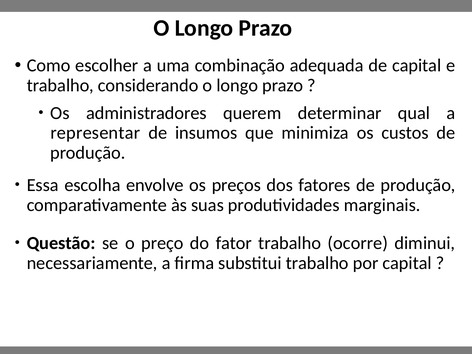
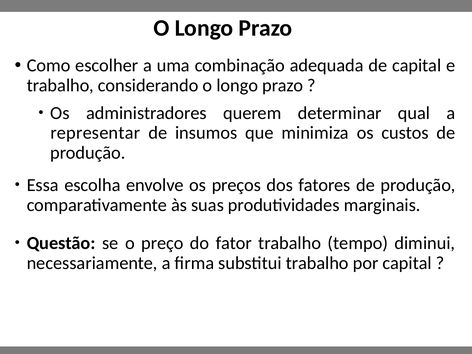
ocorre: ocorre -> tempo
